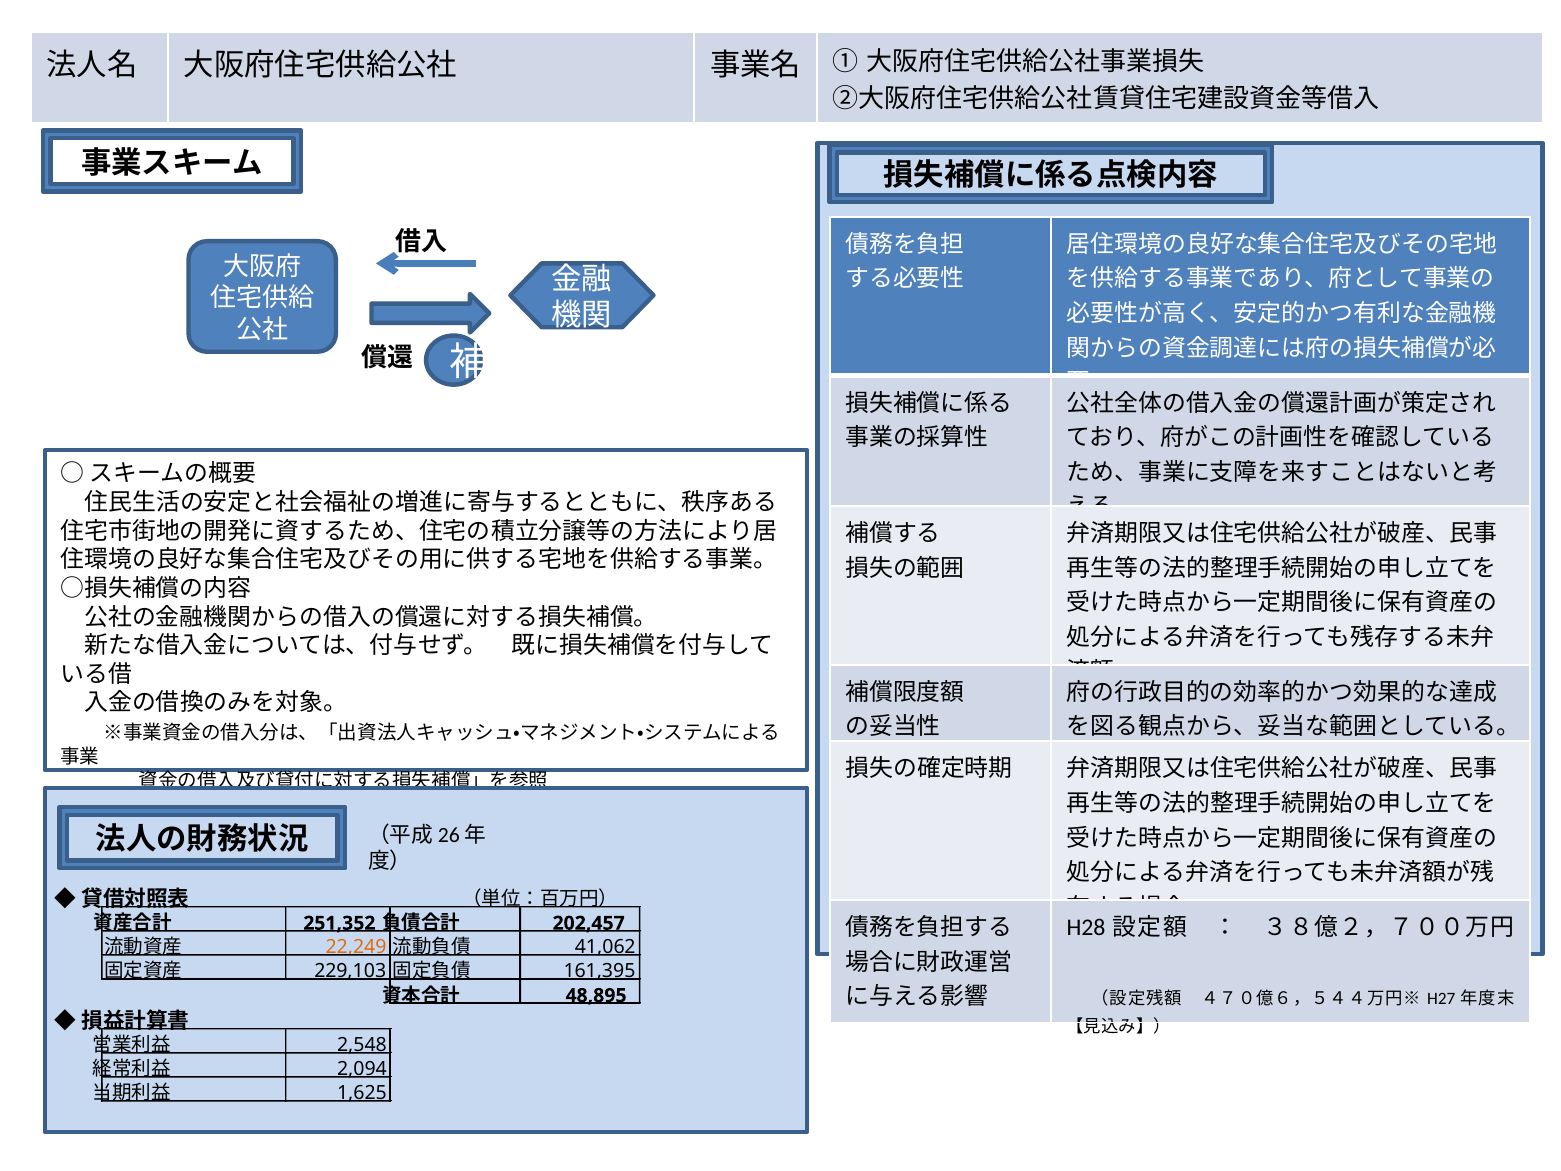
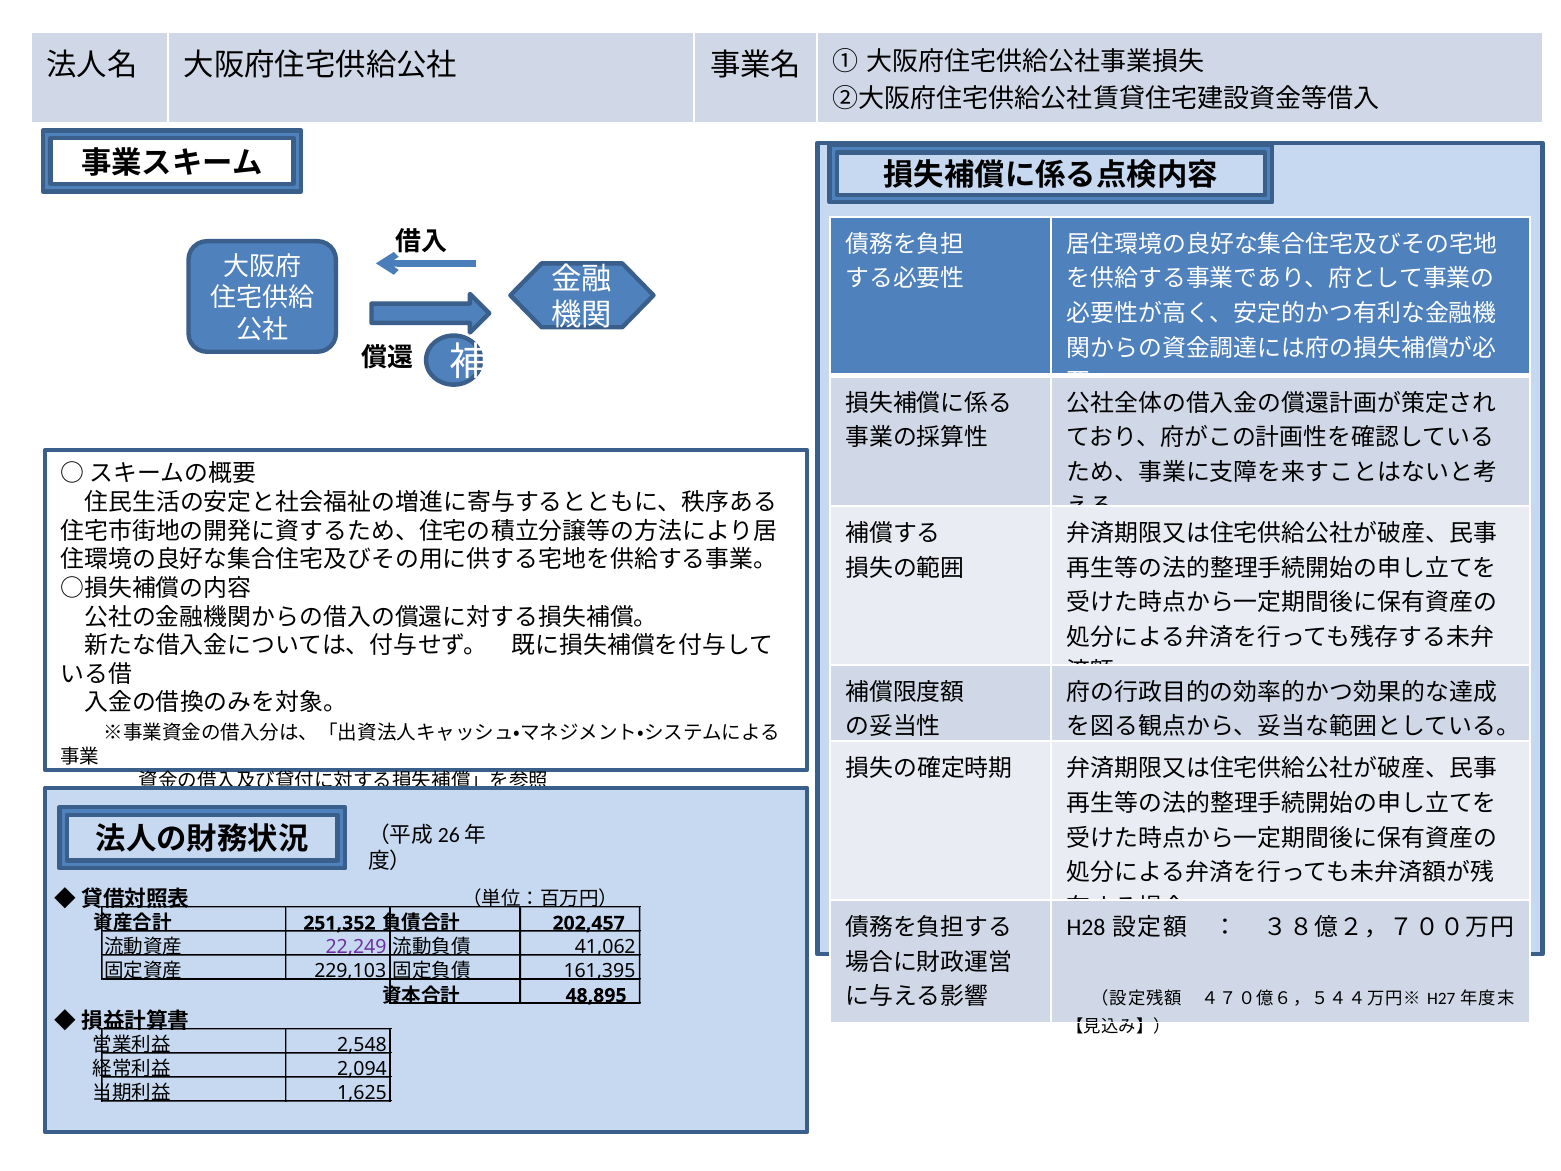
22,249 colour: orange -> purple
